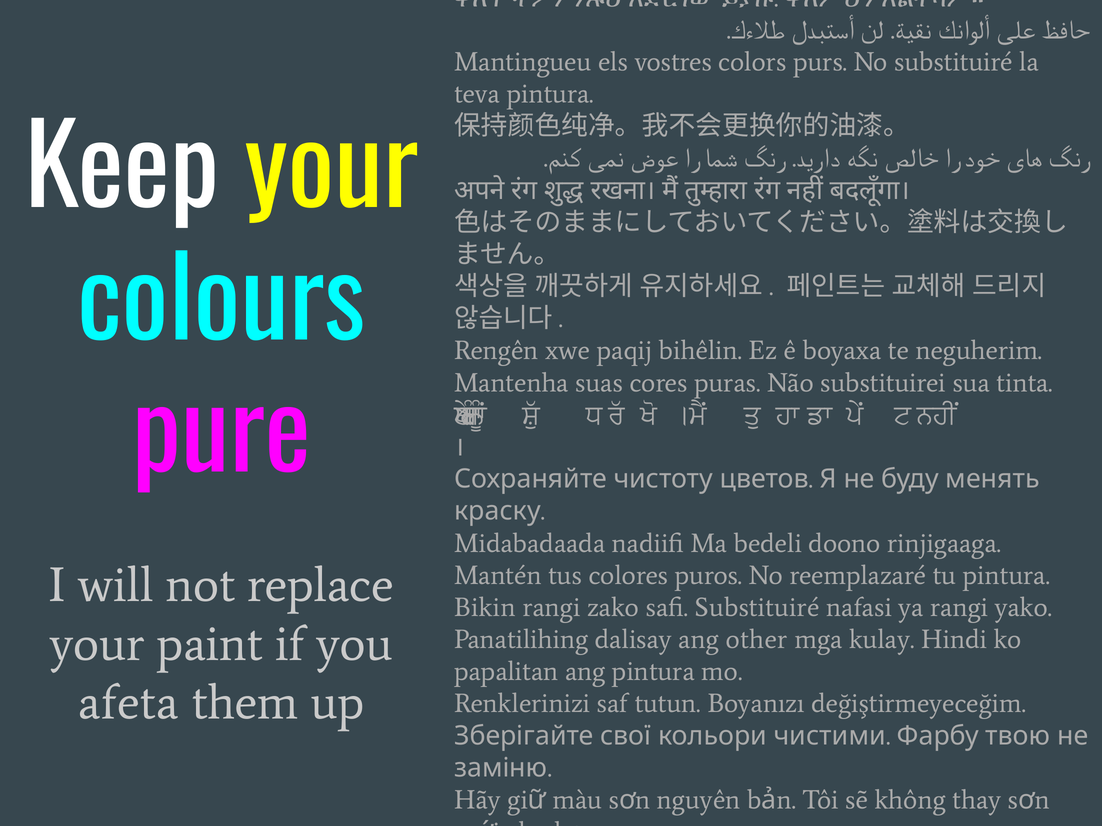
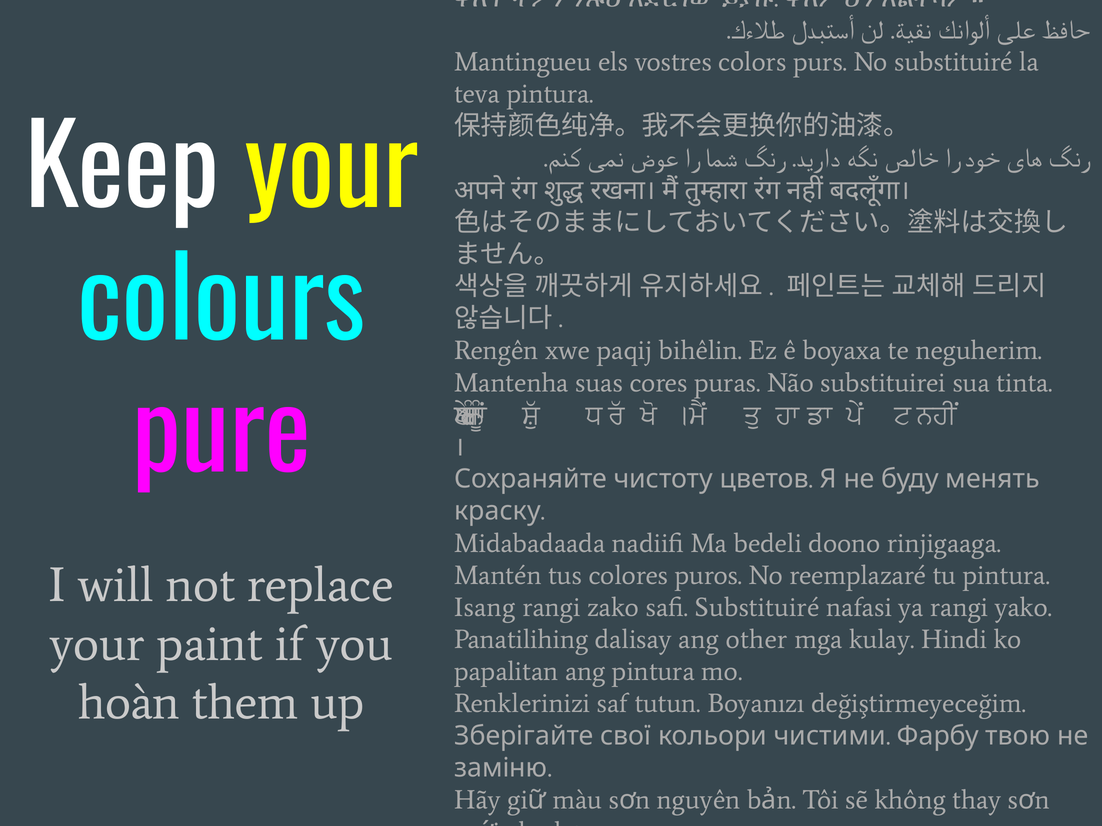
Bikin: Bikin -> Isang
afeta: afeta -> hoàn
